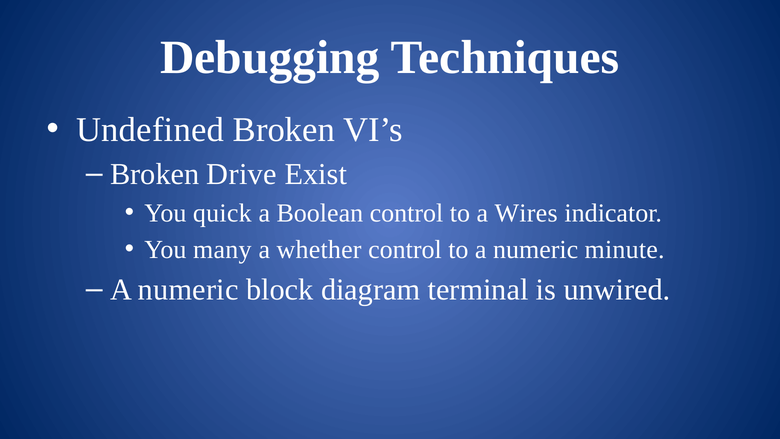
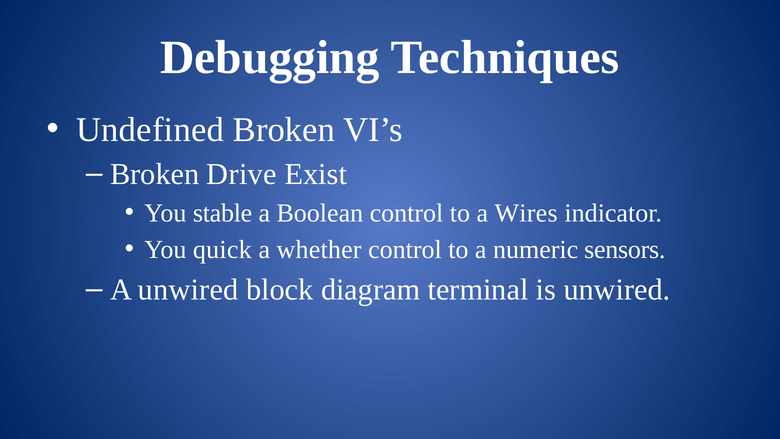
quick: quick -> stable
many: many -> quick
minute: minute -> sensors
numeric at (188, 290): numeric -> unwired
